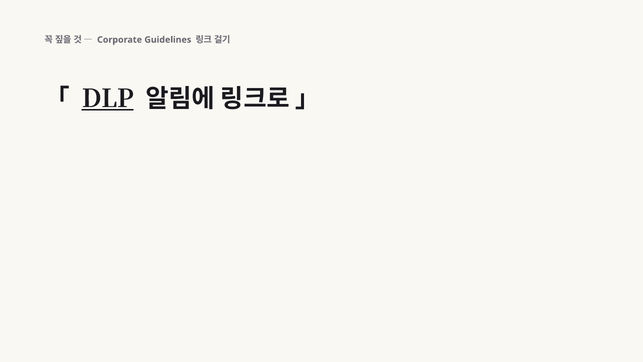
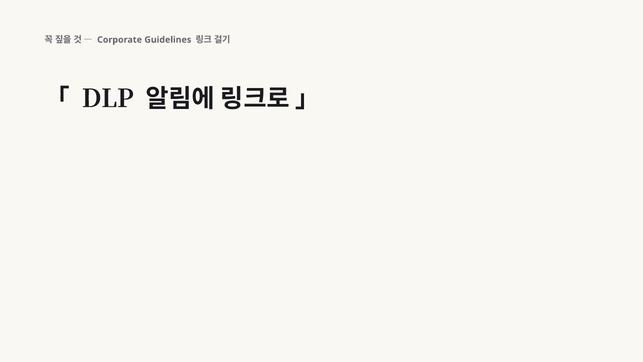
DLP underline: present -> none
